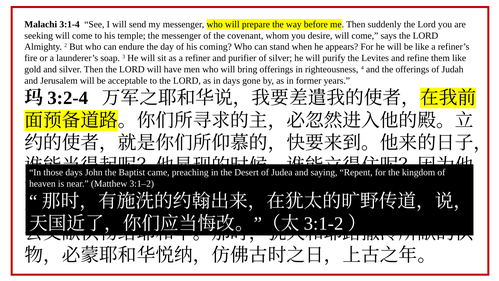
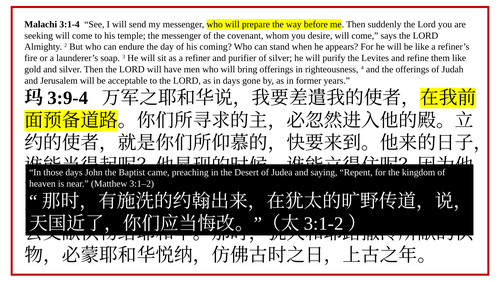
3:2-4: 3:2-4 -> 3:9-4
